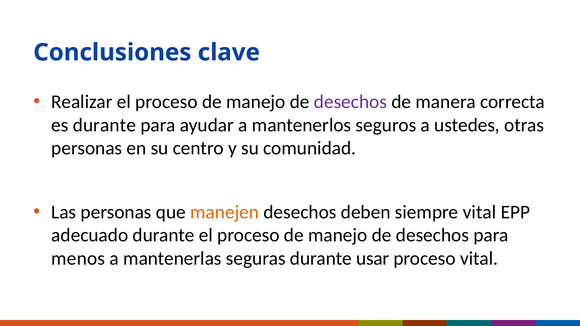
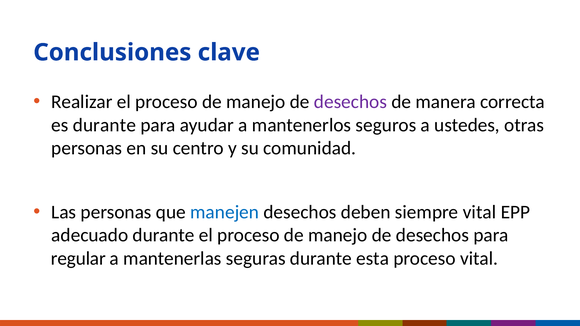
manejen colour: orange -> blue
menos: menos -> regular
usar: usar -> esta
